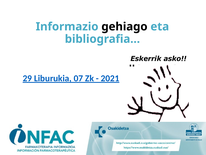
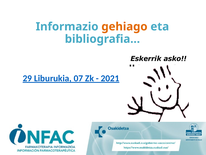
gehiago colour: black -> orange
